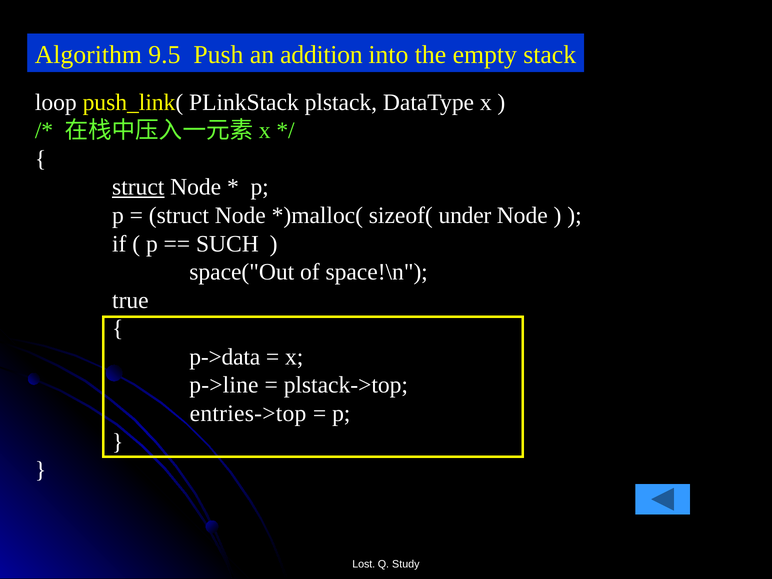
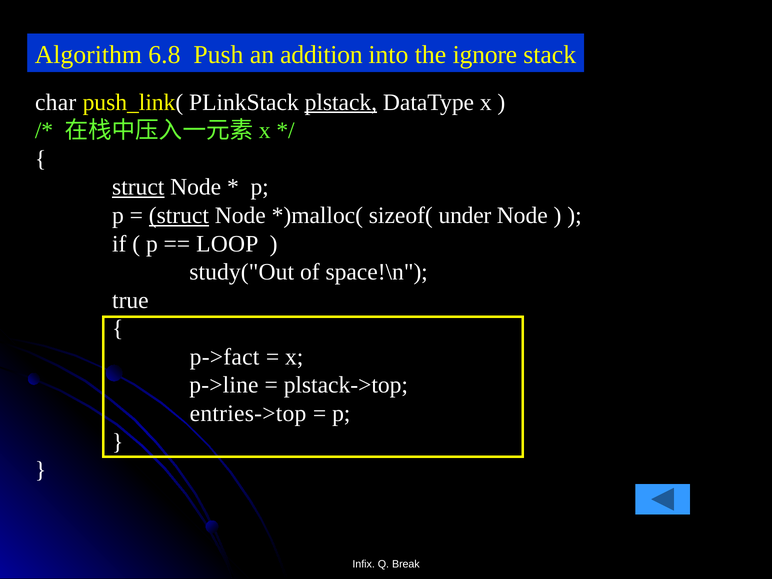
9.5: 9.5 -> 6.8
empty: empty -> ignore
loop: loop -> char
plstack underline: none -> present
struct at (179, 215) underline: none -> present
SUCH: SUCH -> LOOP
space("Out: space("Out -> study("Out
p->data: p->data -> p->fact
Lost: Lost -> Infix
Study: Study -> Break
